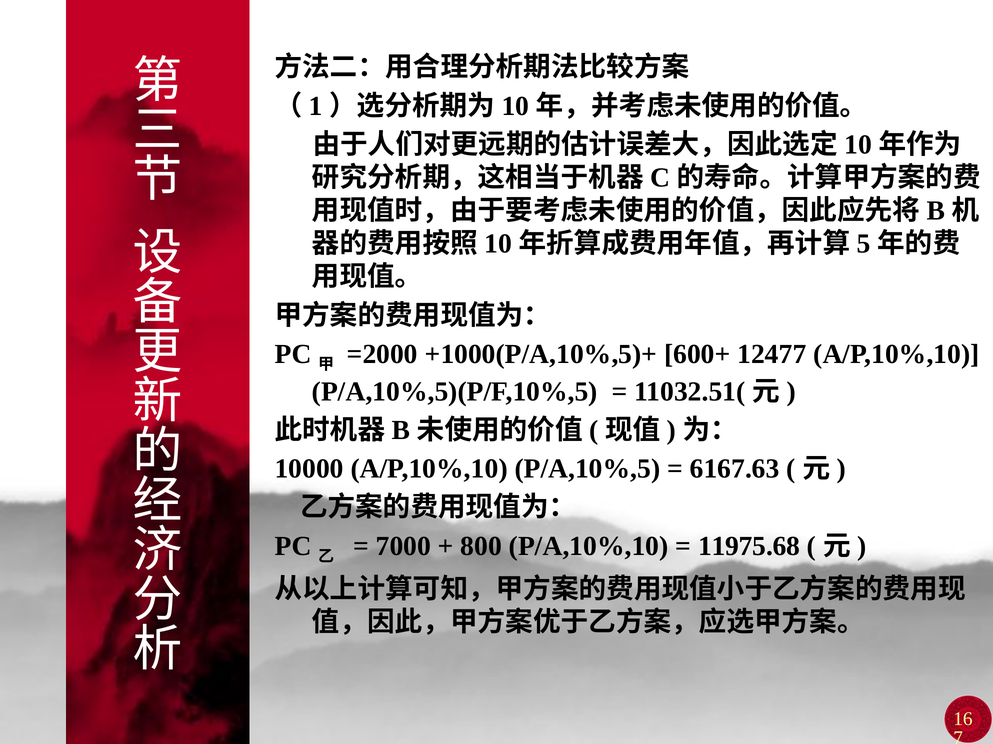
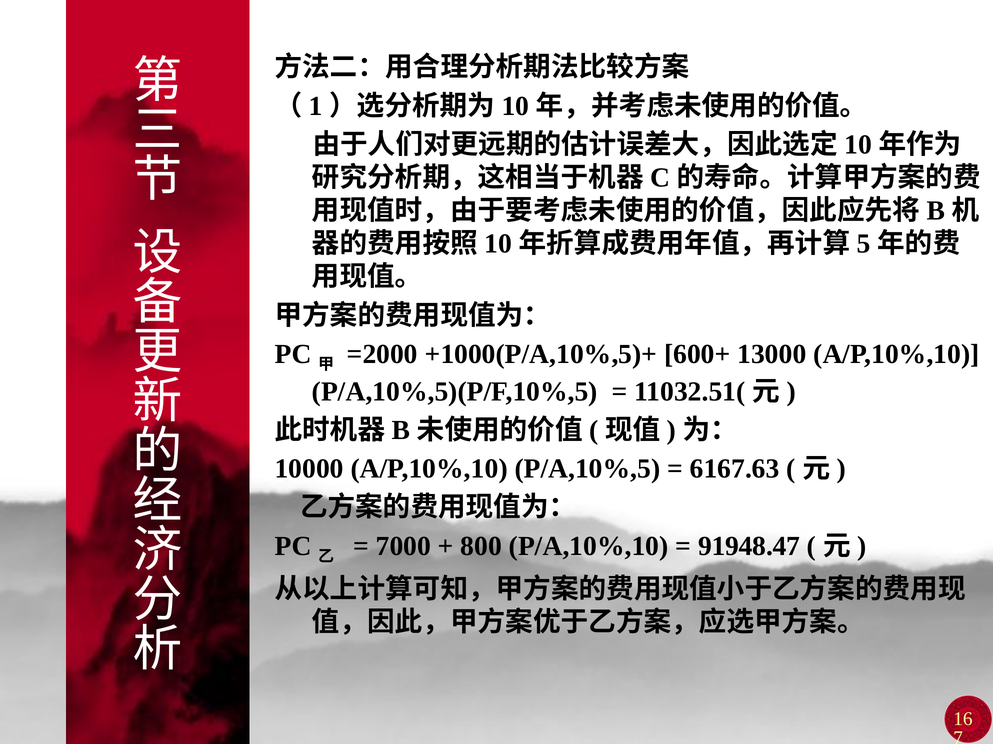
12477: 12477 -> 13000
11975.68: 11975.68 -> 91948.47
